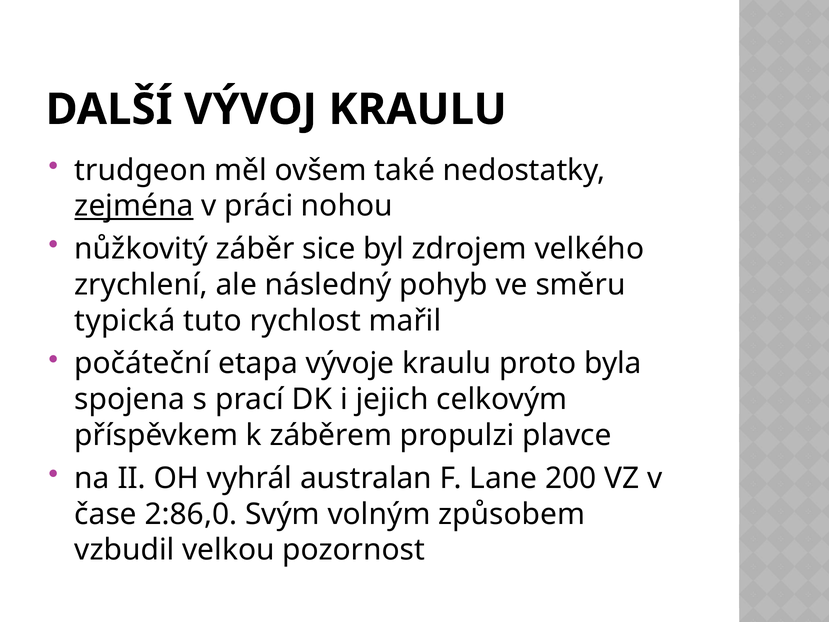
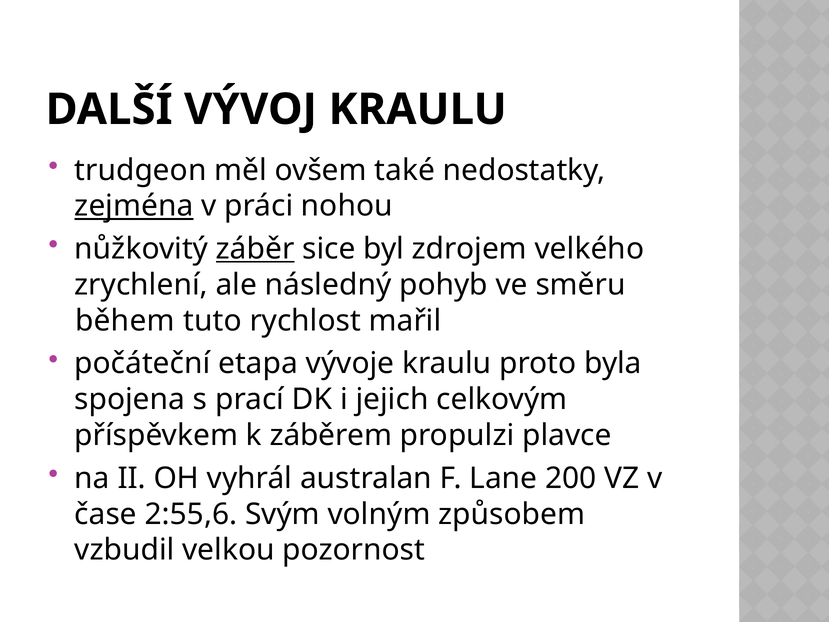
záběr underline: none -> present
typická: typická -> během
2:86,0: 2:86,0 -> 2:55,6
